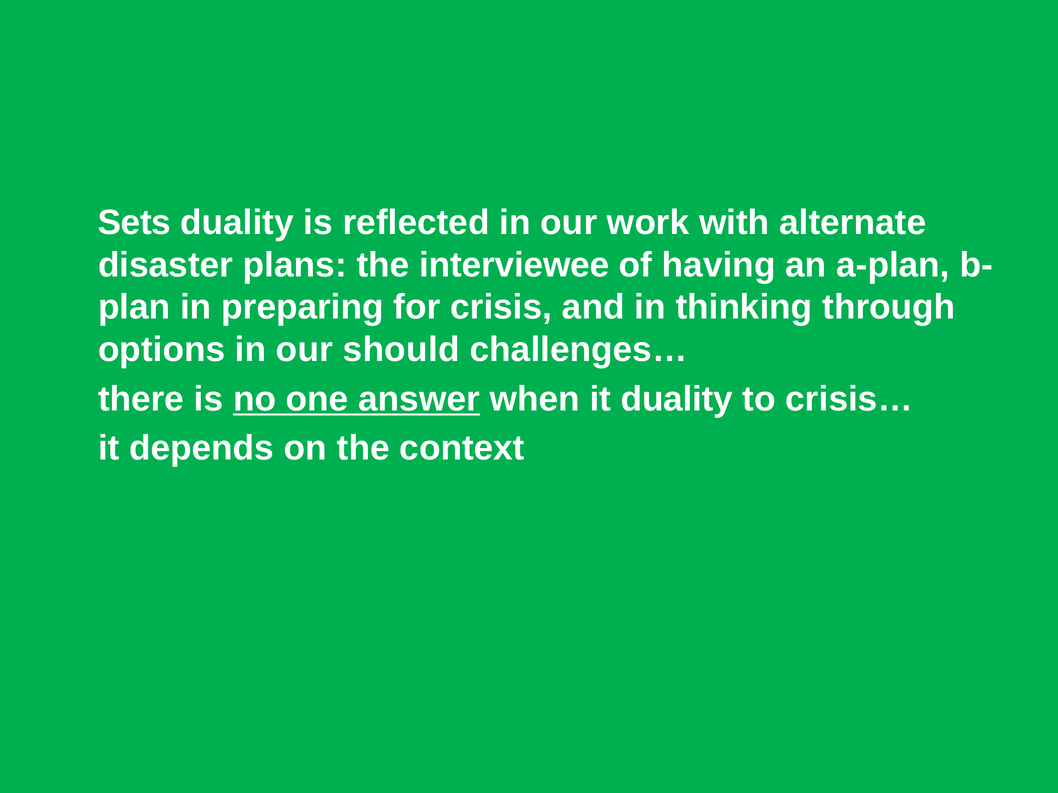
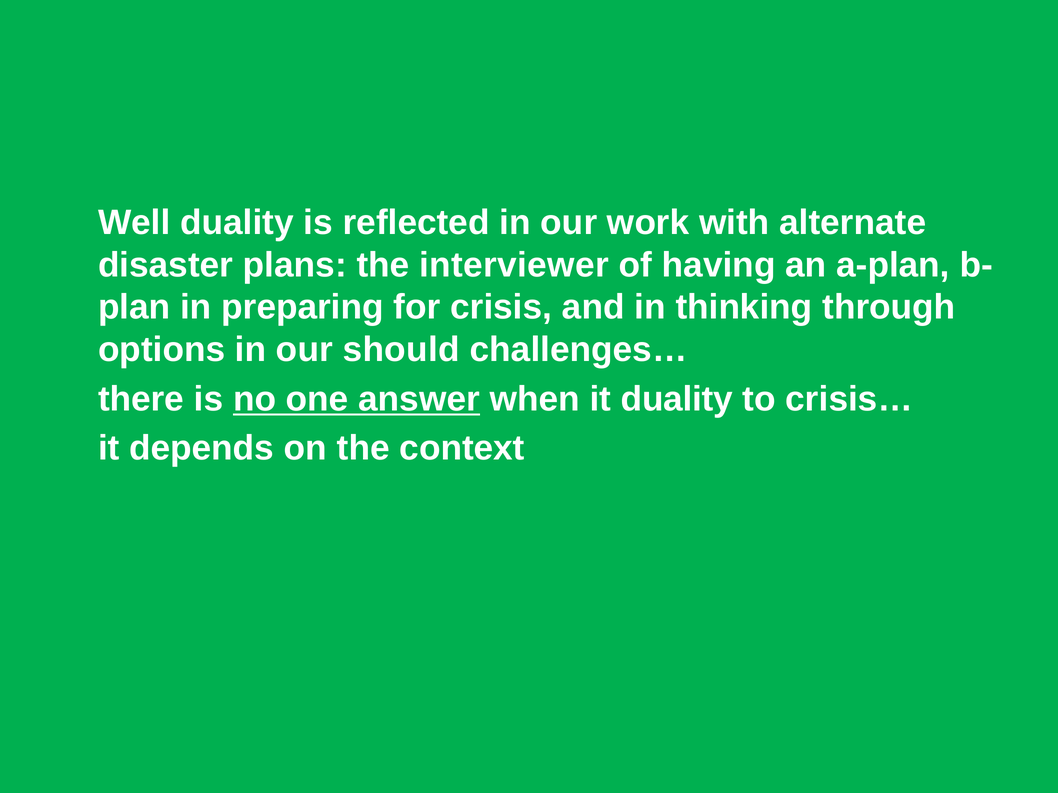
Sets: Sets -> Well
interviewee: interviewee -> interviewer
